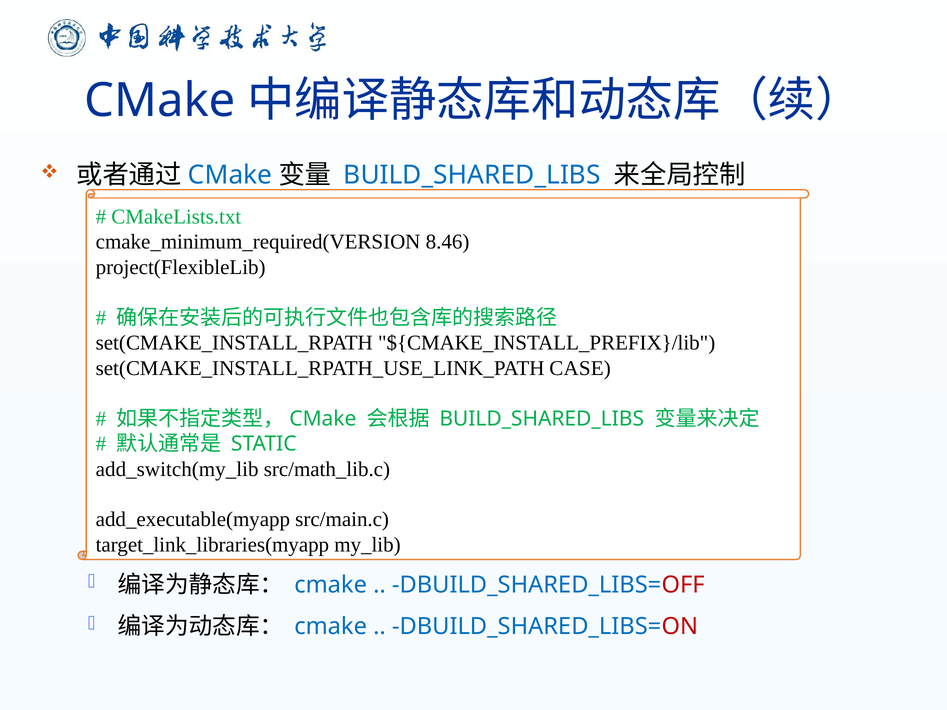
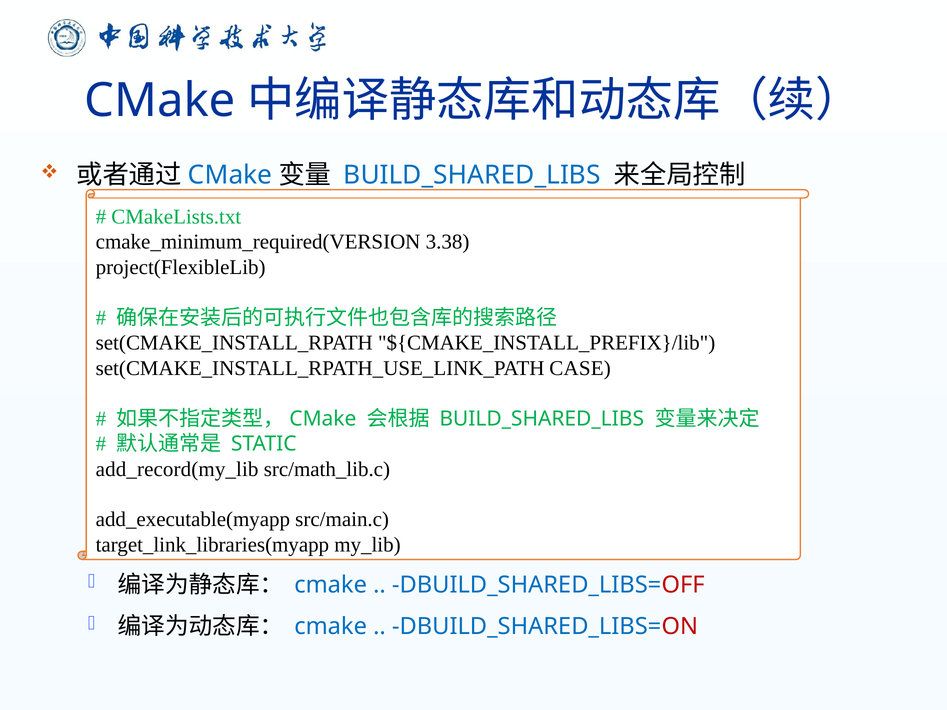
8.46: 8.46 -> 3.38
add_switch(my_lib: add_switch(my_lib -> add_record(my_lib
